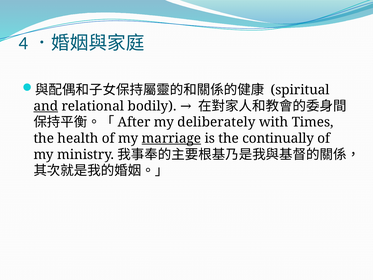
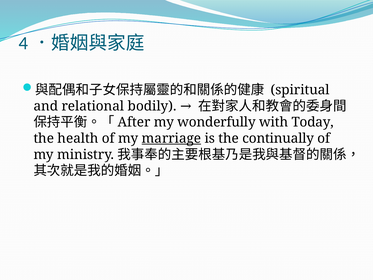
and underline: present -> none
deliberately: deliberately -> wonderfully
Times: Times -> Today
